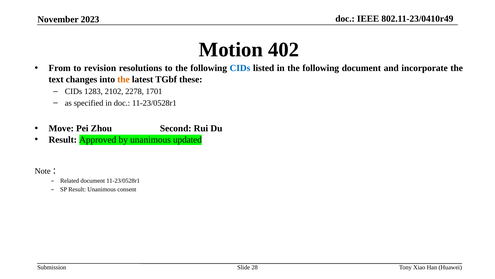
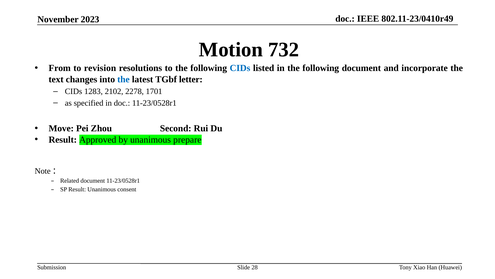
402: 402 -> 732
the at (124, 79) colour: orange -> blue
these: these -> letter
updated: updated -> prepare
